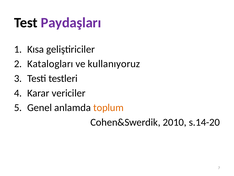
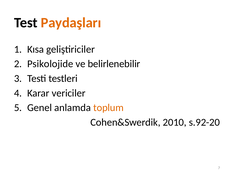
Paydaşları colour: purple -> orange
Katalogları: Katalogları -> Psikolojide
kullanıyoruz: kullanıyoruz -> belirlenebilir
s.14-20: s.14-20 -> s.92-20
